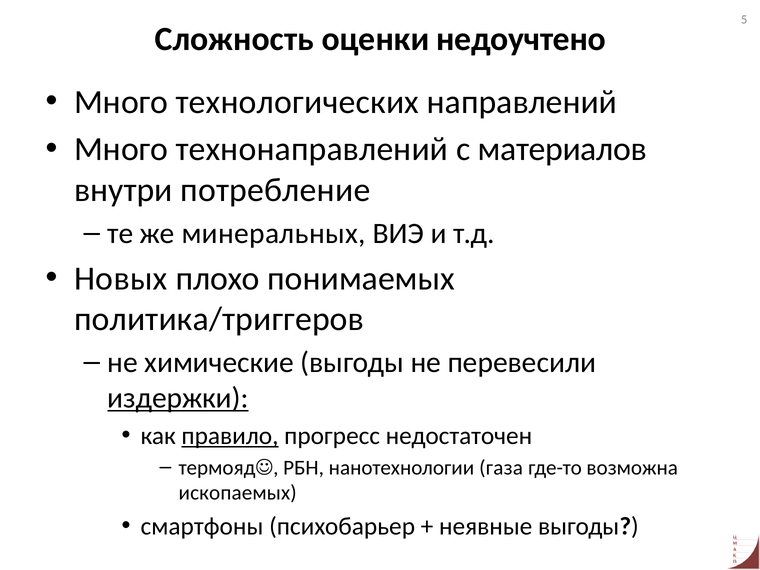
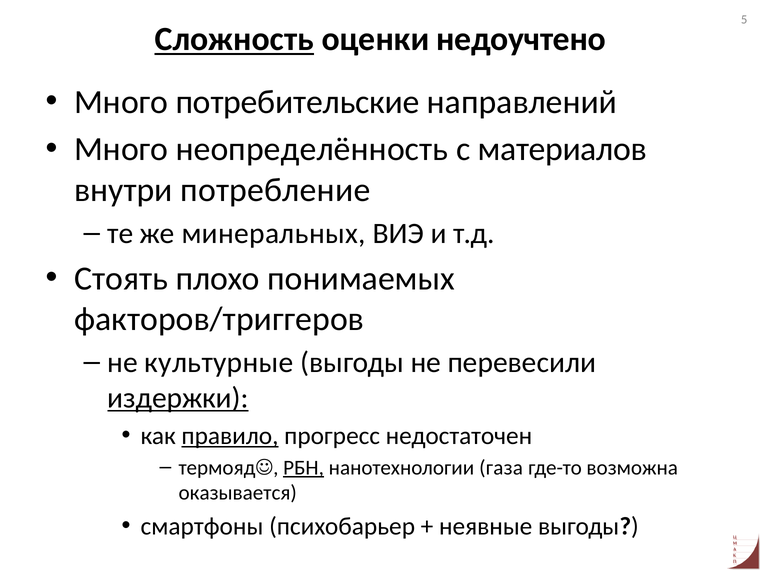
Сложность underline: none -> present
технологических: технологических -> потребительские
технонаправлений: технонаправлений -> неопределённость
Новых: Новых -> Стоять
политика/триггеров: политика/триггеров -> факторов/триггеров
химические: химические -> культурные
РБН underline: none -> present
ископаемых: ископаемых -> оказывается
